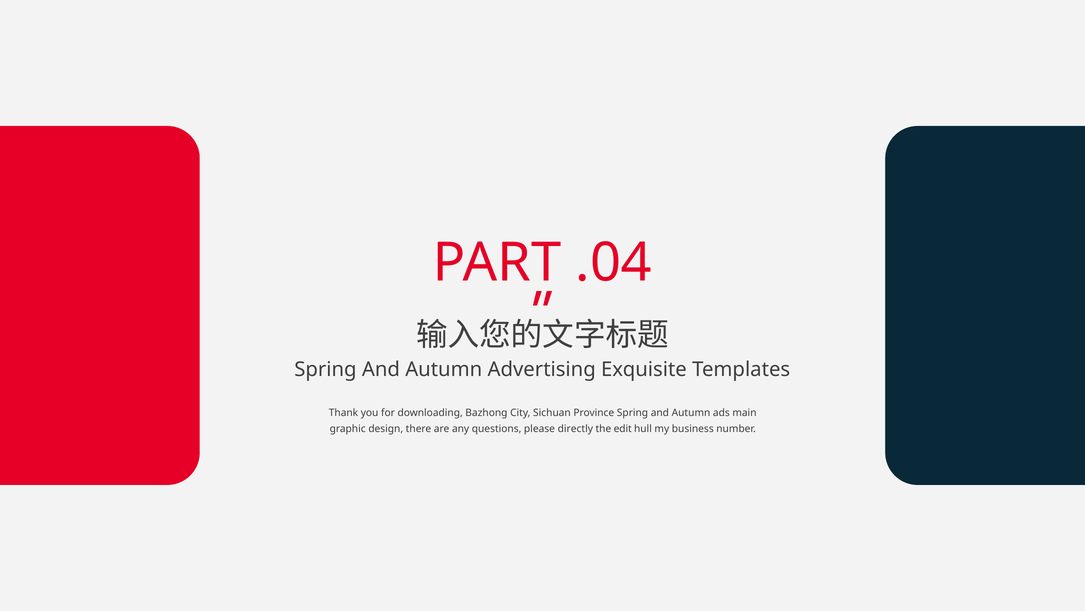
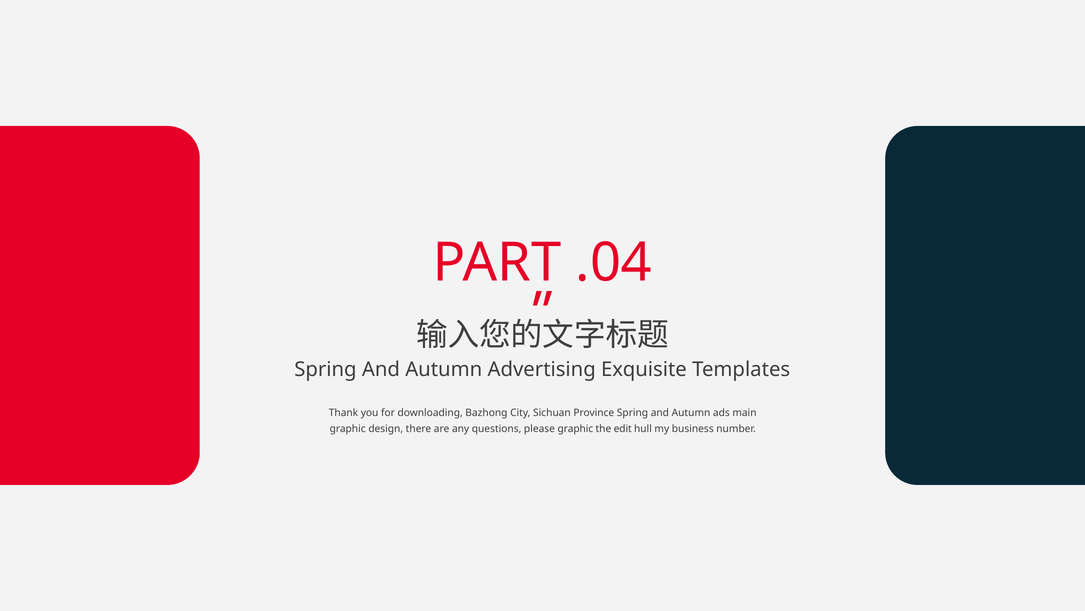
please directly: directly -> graphic
